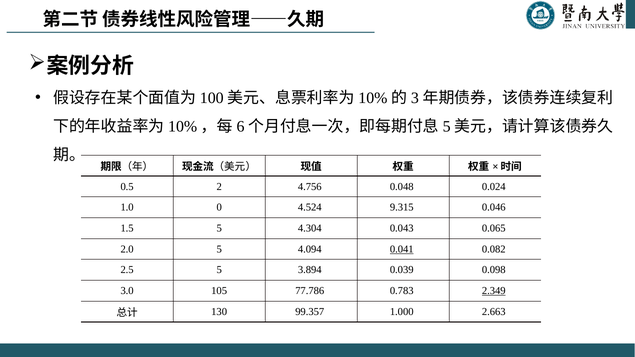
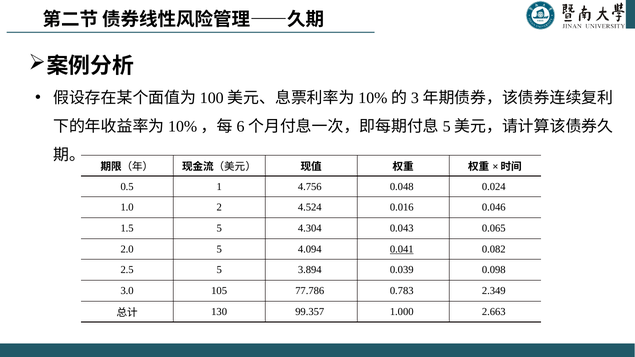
2: 2 -> 1
0: 0 -> 2
9.315: 9.315 -> 0.016
2.349 underline: present -> none
